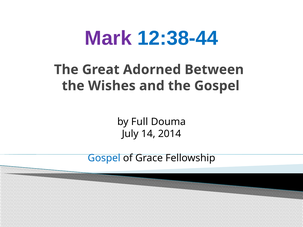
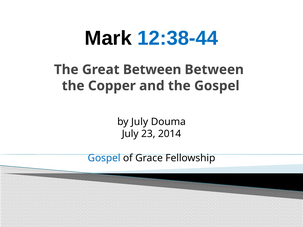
Mark colour: purple -> black
Great Adorned: Adorned -> Between
Wishes: Wishes -> Copper
by Full: Full -> July
14: 14 -> 23
